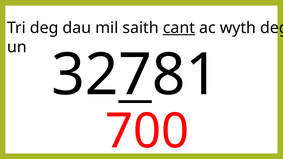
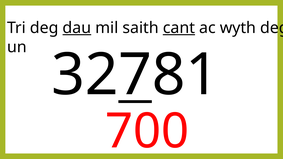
dau underline: none -> present
